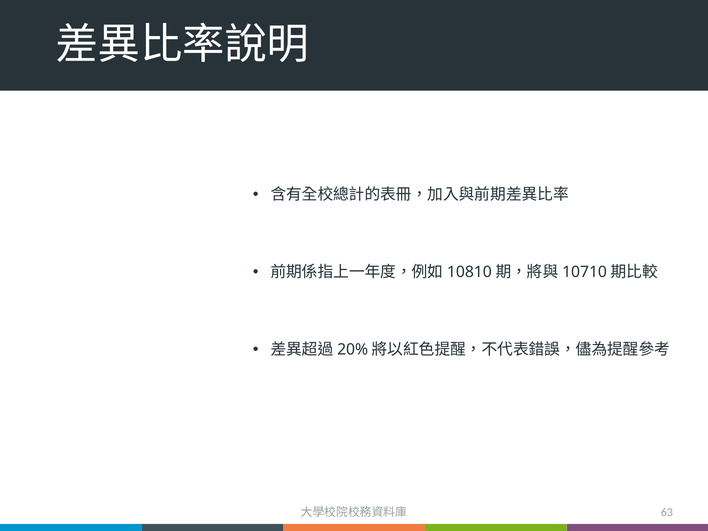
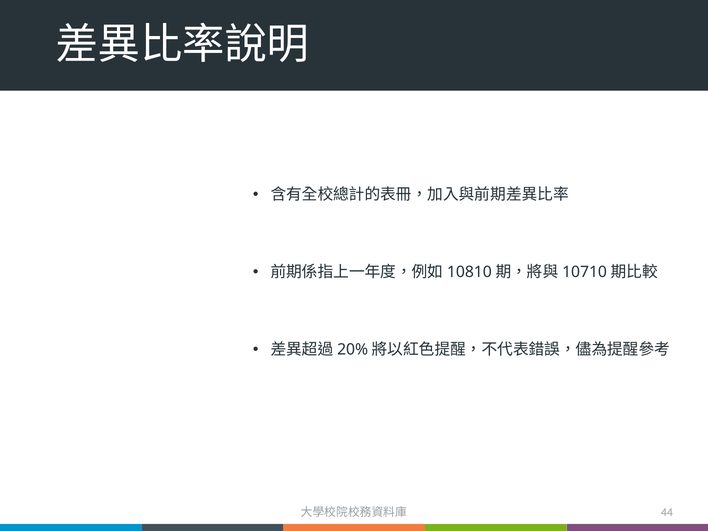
63: 63 -> 44
